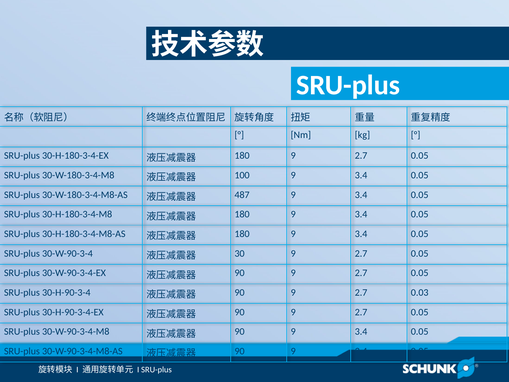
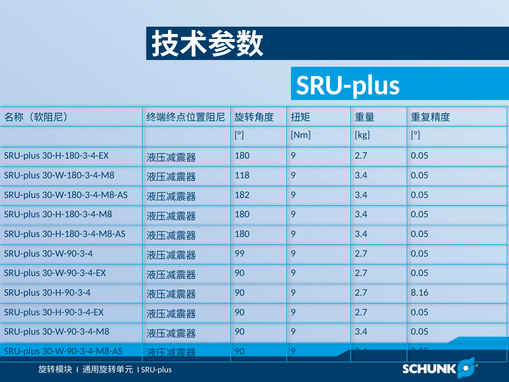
100: 100 -> 118
487: 487 -> 182
30: 30 -> 99
0.03: 0.03 -> 8.16
